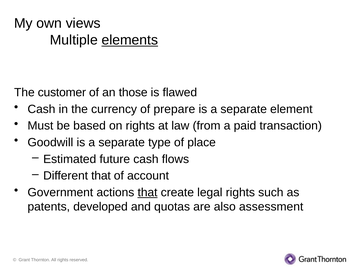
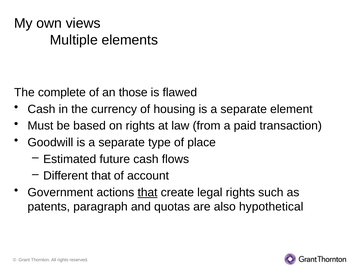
elements underline: present -> none
customer: customer -> complete
prepare: prepare -> housing
developed: developed -> paragraph
assessment: assessment -> hypothetical
